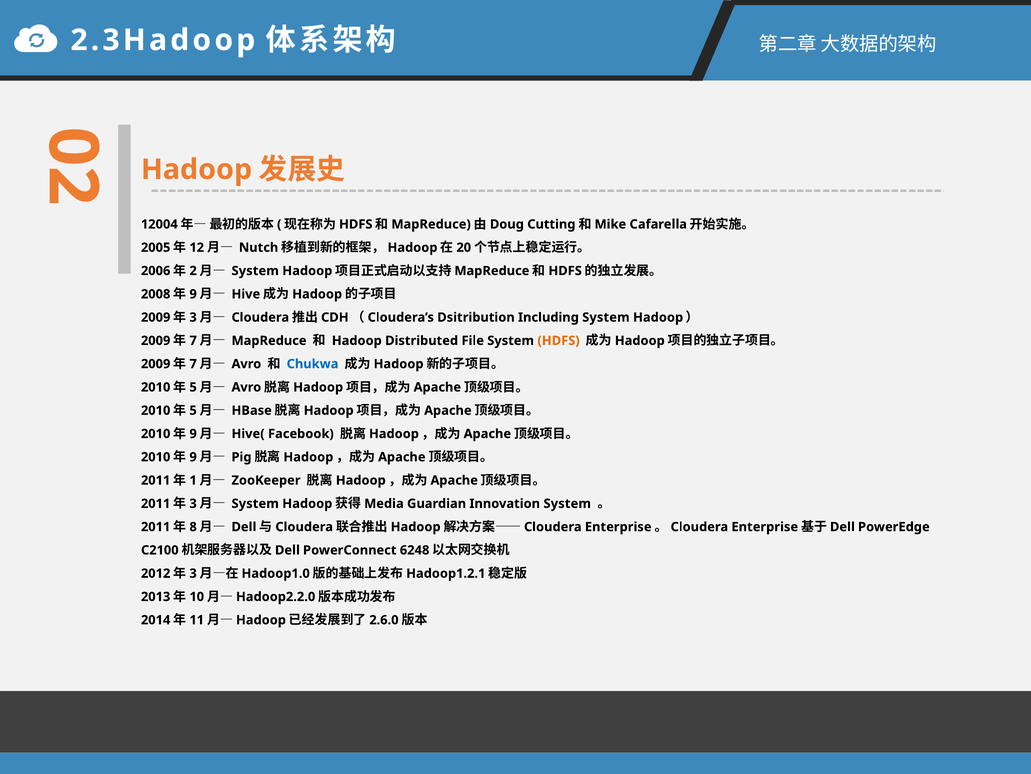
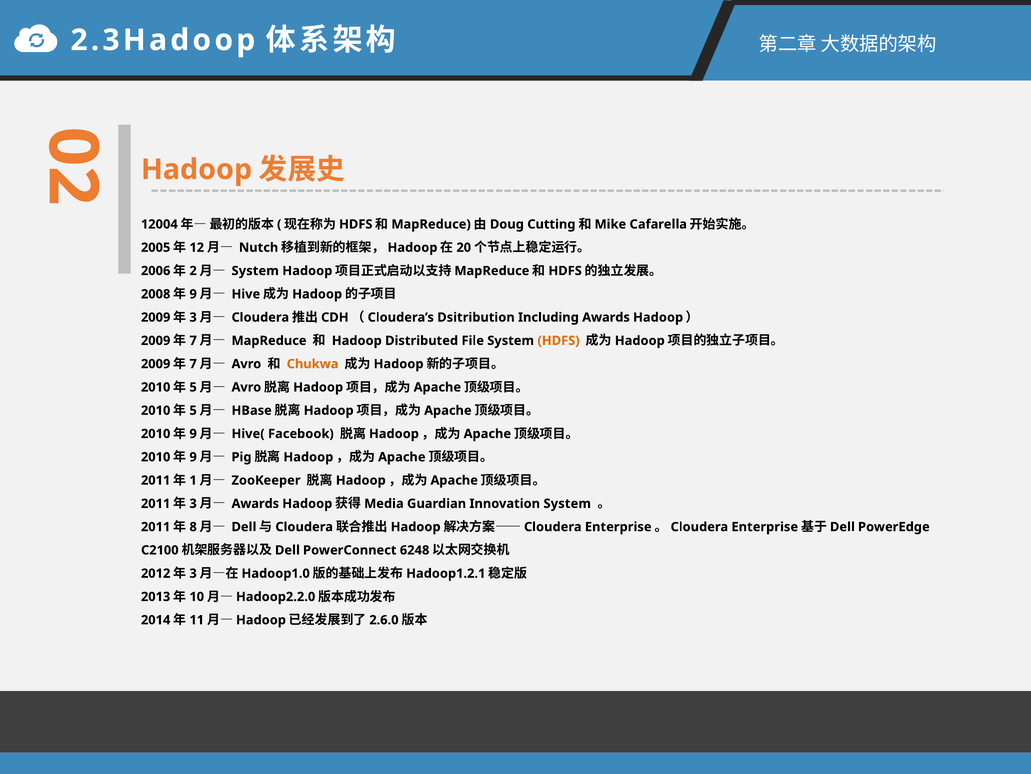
Including System: System -> Awards
Chukwa colour: blue -> orange
System at (255, 503): System -> Awards
